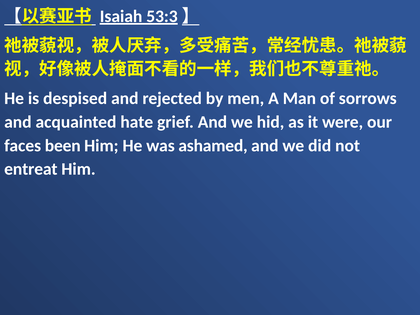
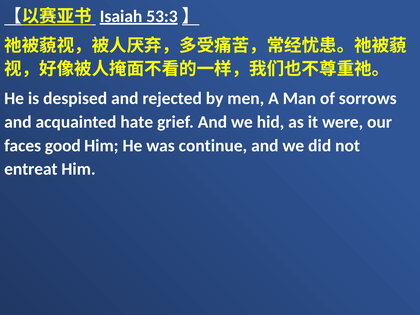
been: been -> good
ashamed: ashamed -> continue
